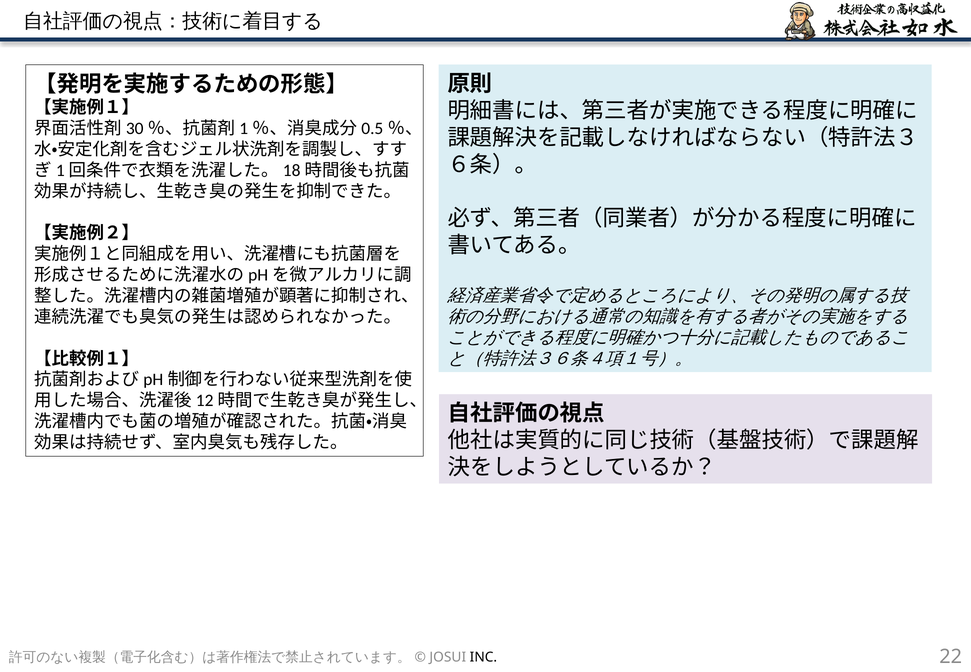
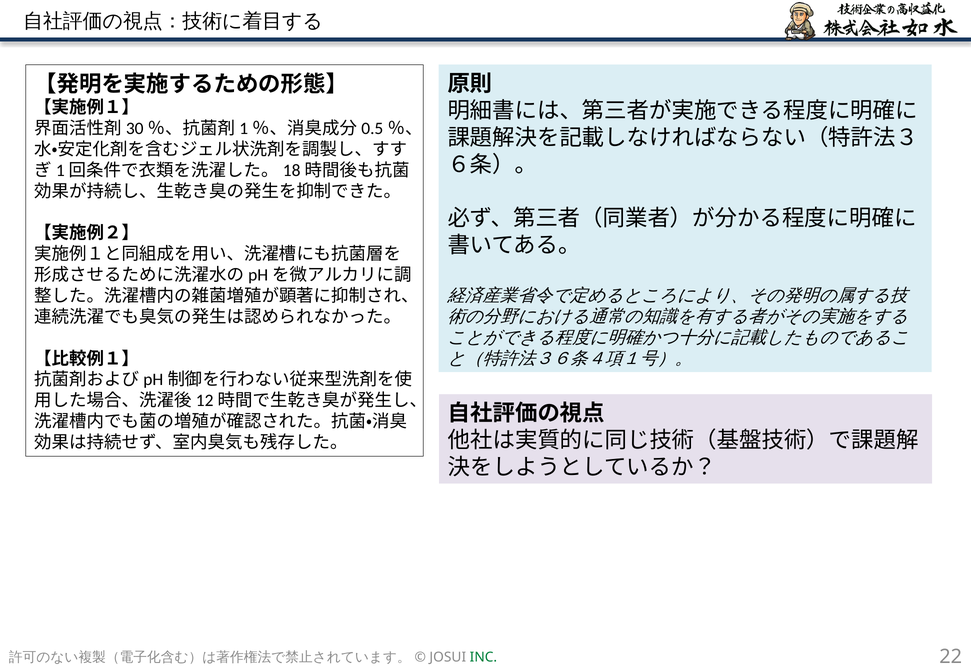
INC colour: black -> green
